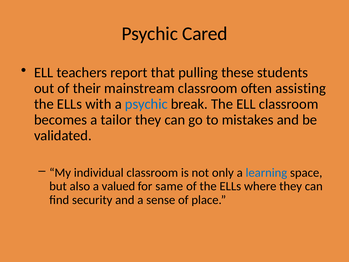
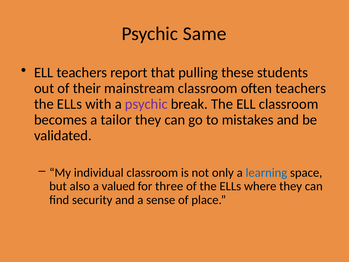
Cared: Cared -> Same
often assisting: assisting -> teachers
psychic at (146, 104) colour: blue -> purple
same: same -> three
